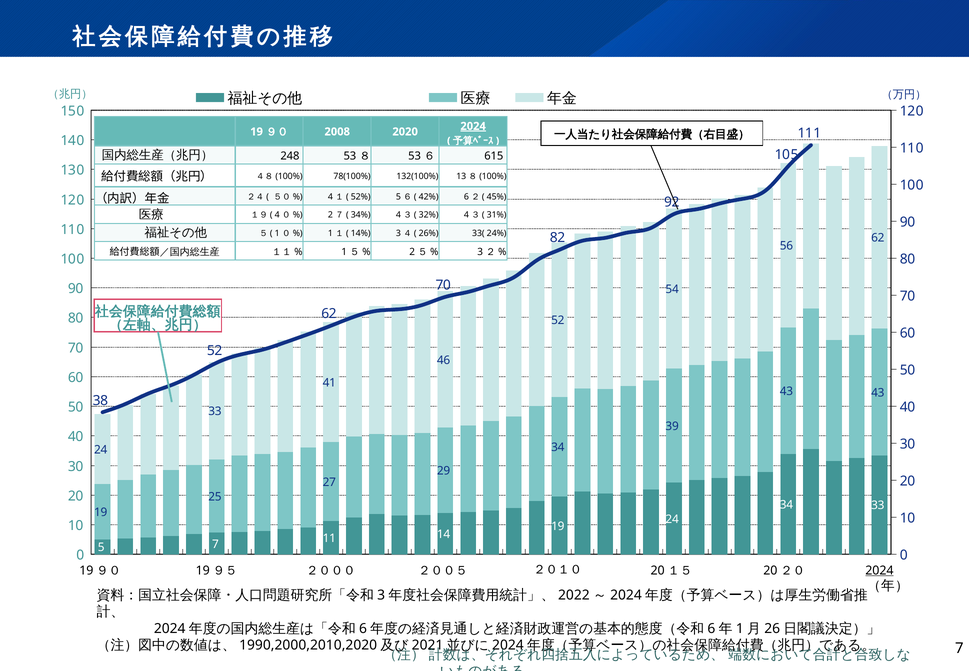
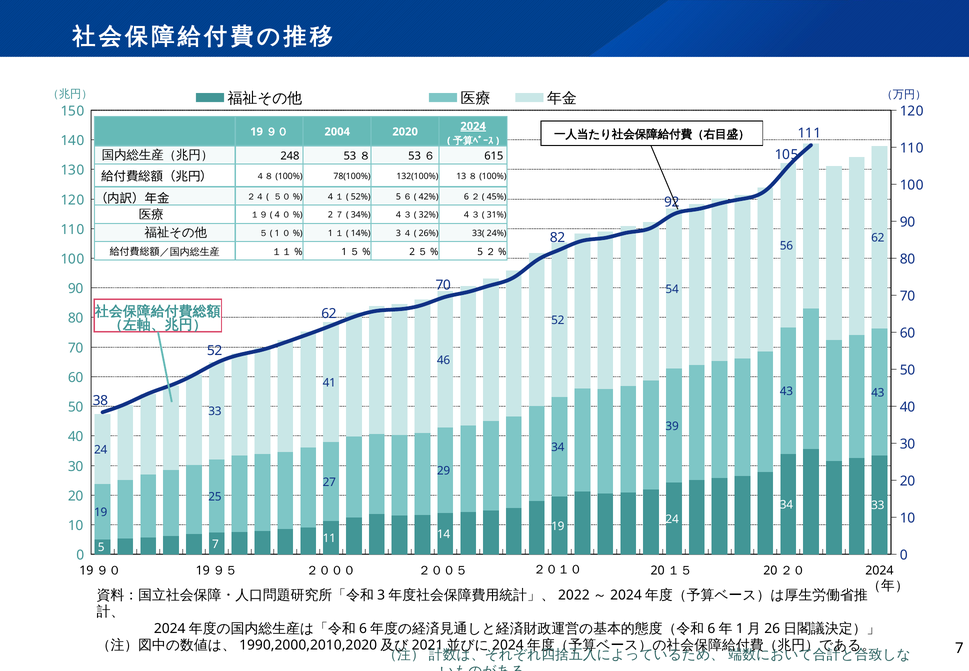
2008: 2008 -> 2004
3 at (480, 252): 3 -> 5
2024 at (879, 570) underline: present -> none
